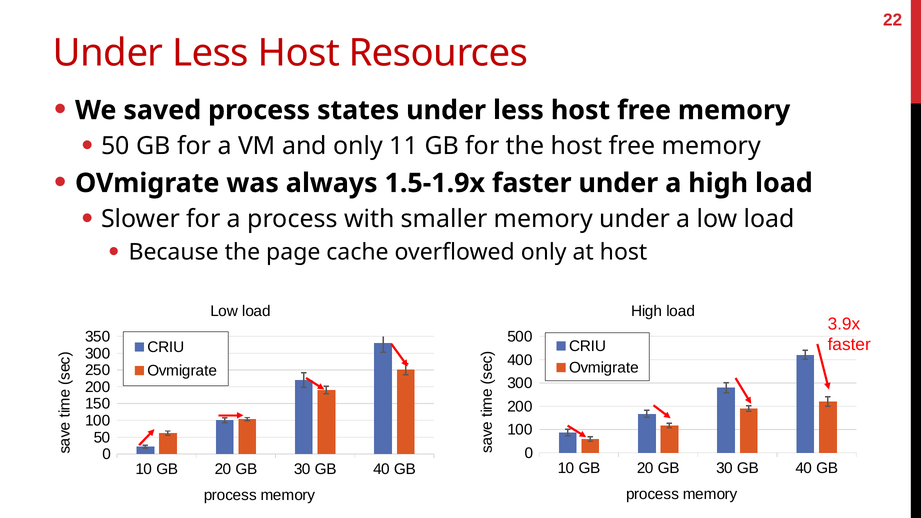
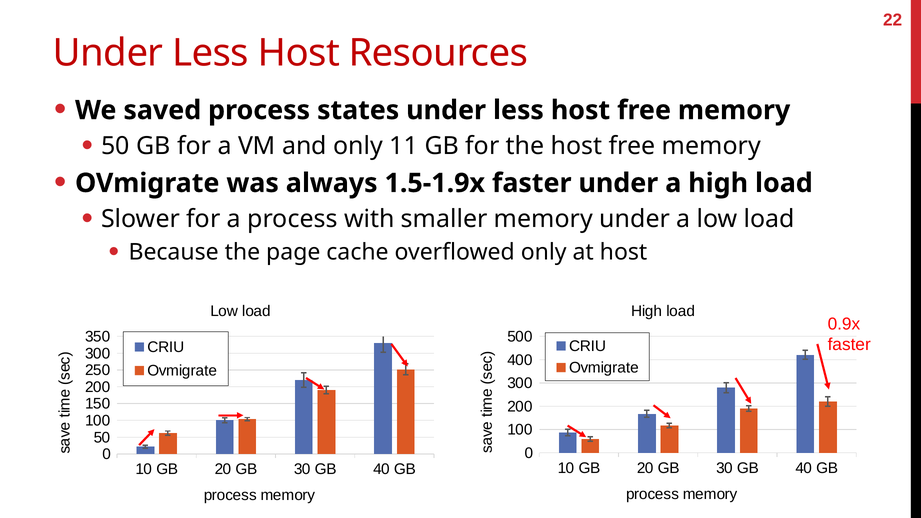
3.9x: 3.9x -> 0.9x
